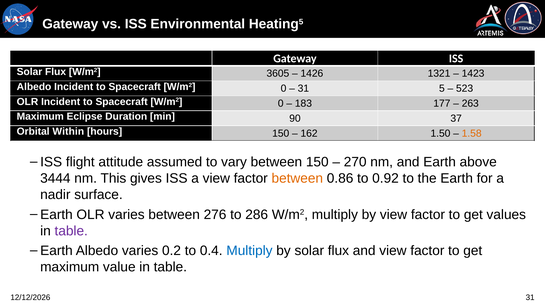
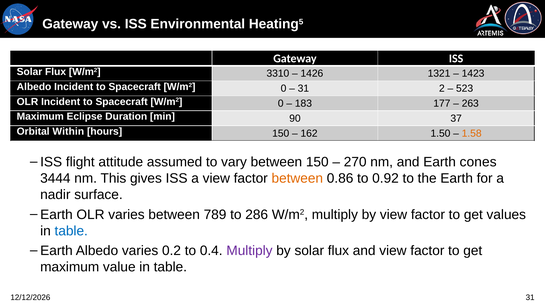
3605: 3605 -> 3310
5: 5 -> 2
above: above -> cones
276: 276 -> 789
table at (71, 231) colour: purple -> blue
Multiply at (249, 250) colour: blue -> purple
